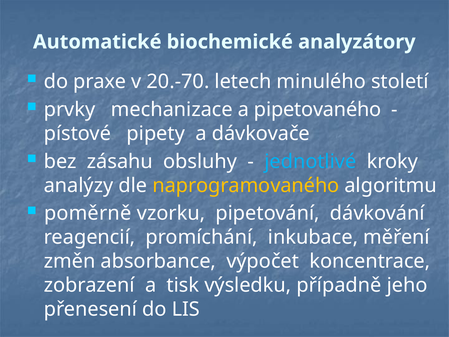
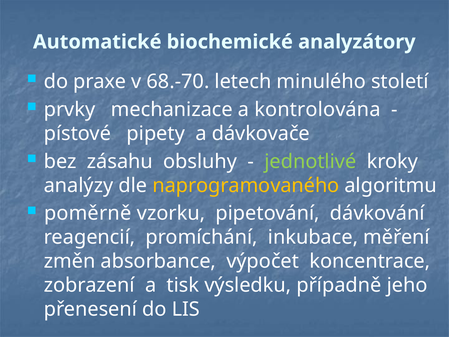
20.-70: 20.-70 -> 68.-70
pipetovaného: pipetovaného -> kontrolována
jednotlivé colour: light blue -> light green
